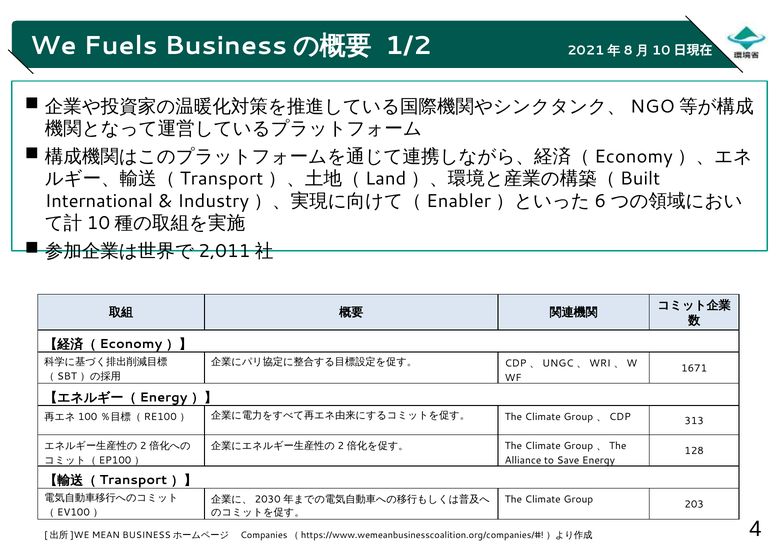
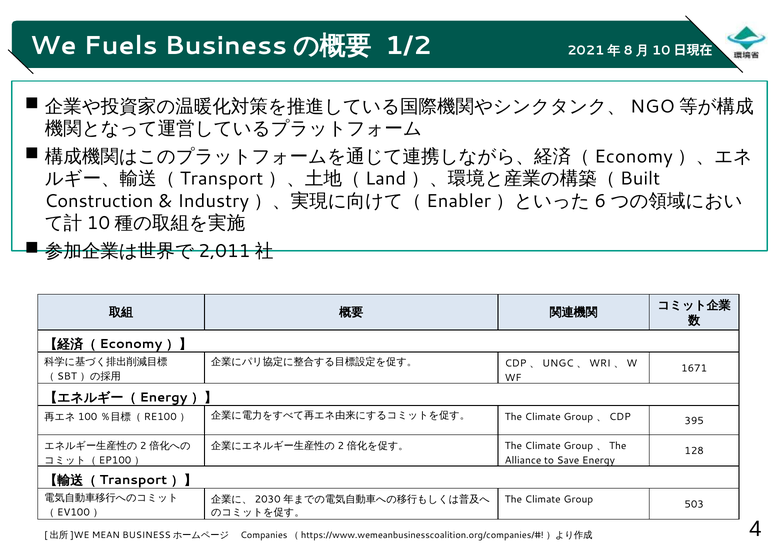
International: International -> Construction
313: 313 -> 395
203: 203 -> 503
